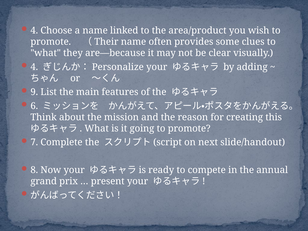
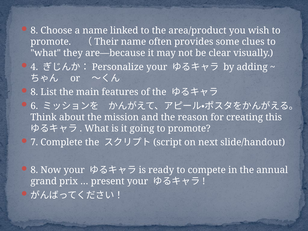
4 at (34, 30): 4 -> 8
9 at (34, 92): 9 -> 8
